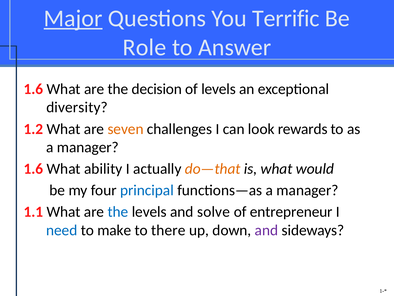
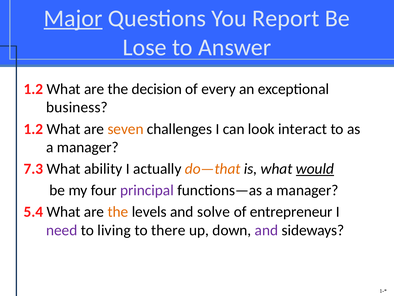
Terrific: Terrific -> Report
Role: Role -> Lose
1.6 at (33, 89): 1.6 -> 1.2
of levels: levels -> every
diversity: diversity -> business
rewards: rewards -> interact
1.6 at (33, 169): 1.6 -> 7.3
would underline: none -> present
principal colour: blue -> purple
1.1: 1.1 -> 5.4
the at (118, 212) colour: blue -> orange
need colour: blue -> purple
make: make -> living
